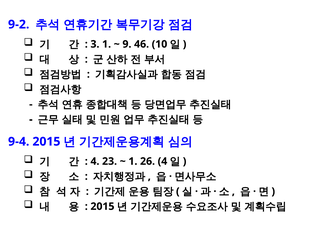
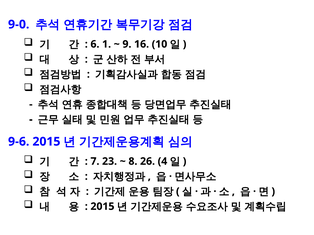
9-2: 9-2 -> 9-0
3: 3 -> 6
46: 46 -> 16
9-4: 9-4 -> 9-6
4 at (95, 162): 4 -> 7
1 at (133, 162): 1 -> 8
